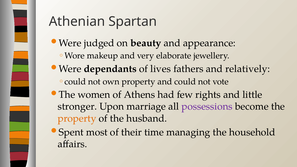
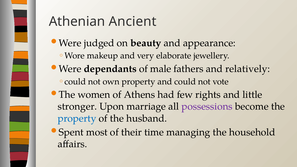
Spartan: Spartan -> Ancient
lives: lives -> male
property at (77, 118) colour: orange -> blue
